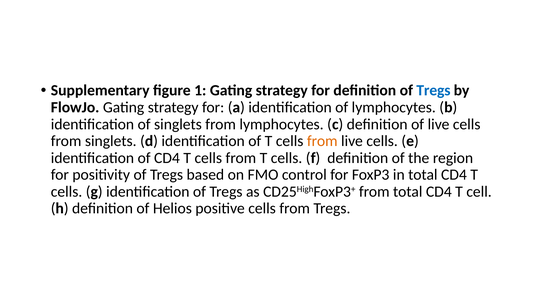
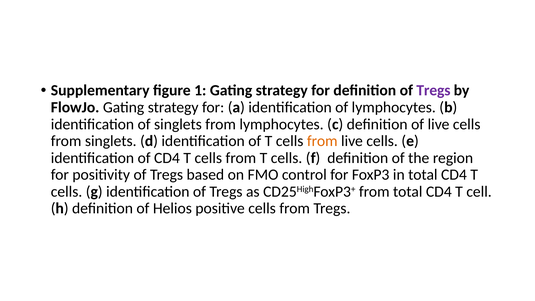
Tregs at (433, 90) colour: blue -> purple
